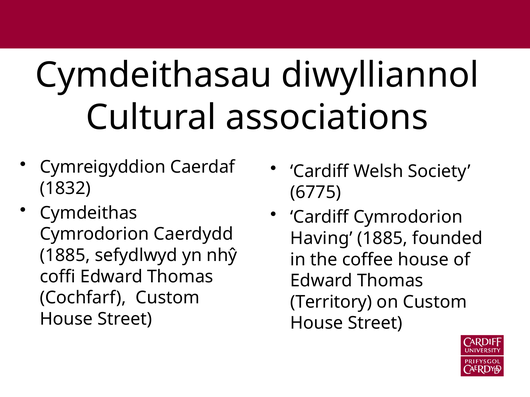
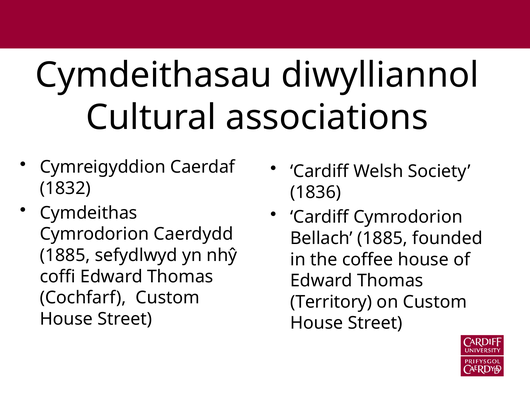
6775: 6775 -> 1836
Having: Having -> Bellach
